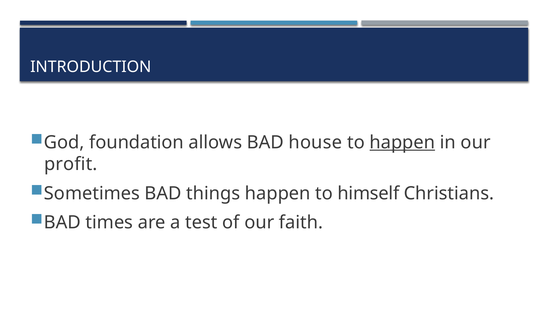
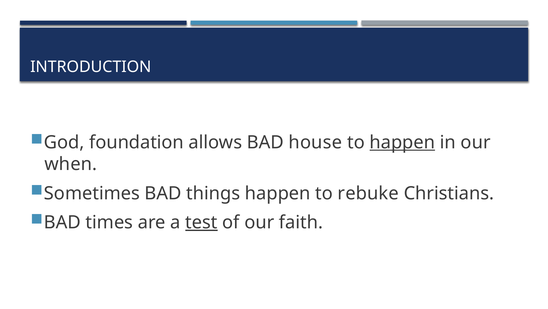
profit: profit -> when
himself: himself -> rebuke
test underline: none -> present
